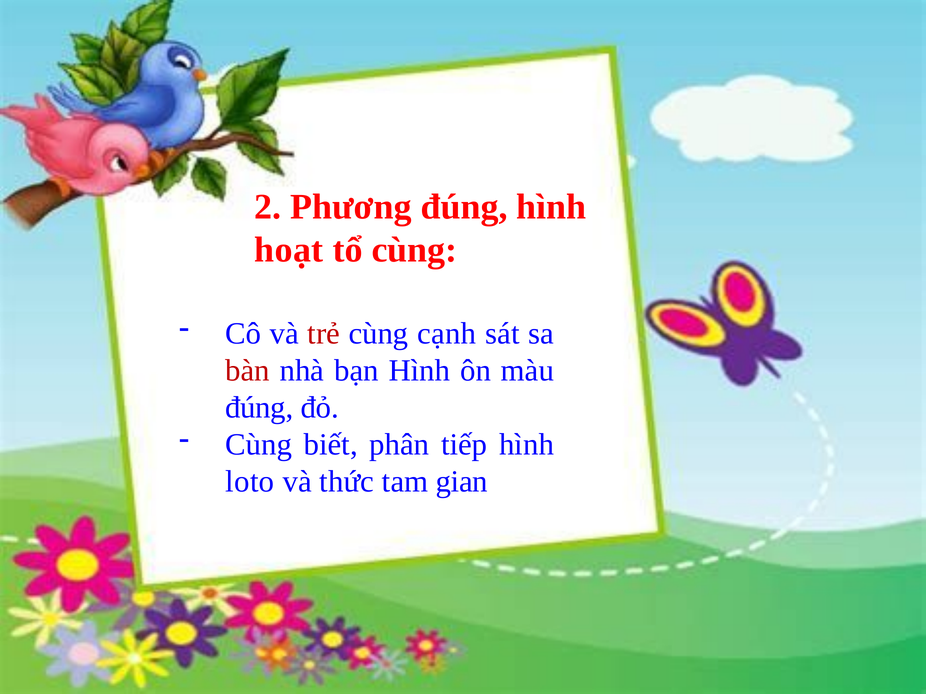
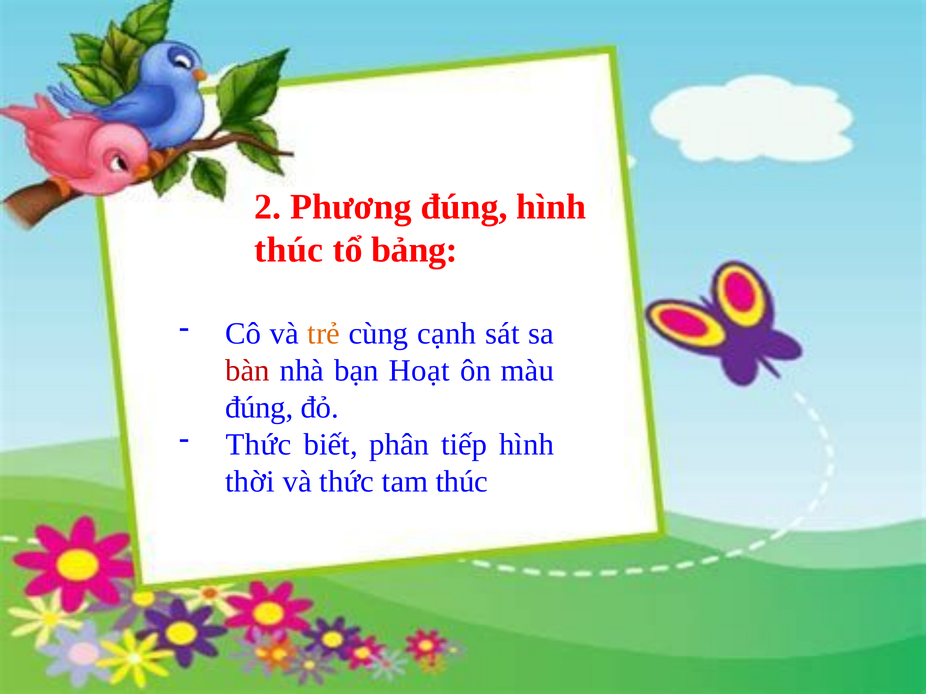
hoạt at (289, 250): hoạt -> thúc
tổ cùng: cùng -> bảng
trẻ colour: red -> orange
bạn Hình: Hình -> Hoạt
Cùng at (259, 445): Cùng -> Thức
loto: loto -> thời
tam gian: gian -> thúc
